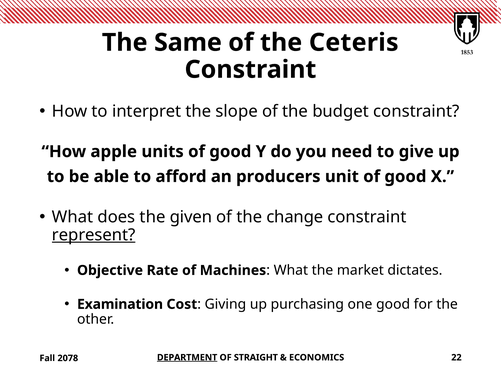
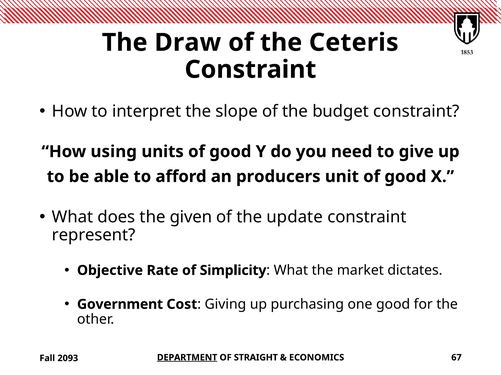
Same: Same -> Draw
apple: apple -> using
change: change -> update
represent underline: present -> none
Machines: Machines -> Simplicity
Examination: Examination -> Government
22: 22 -> 67
2078: 2078 -> 2093
